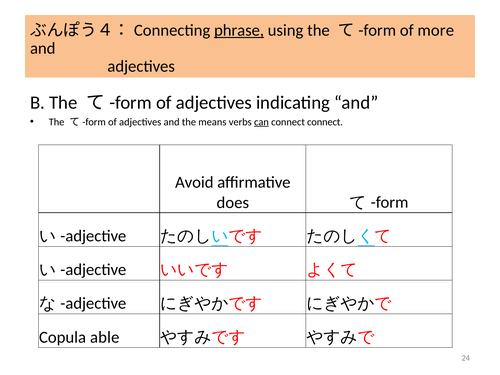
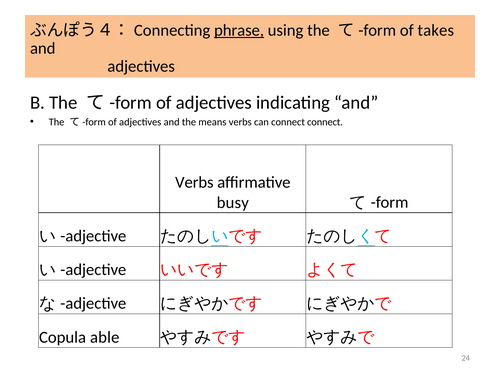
more: more -> takes
can underline: present -> none
Avoid at (194, 182): Avoid -> Verbs
does: does -> busy
